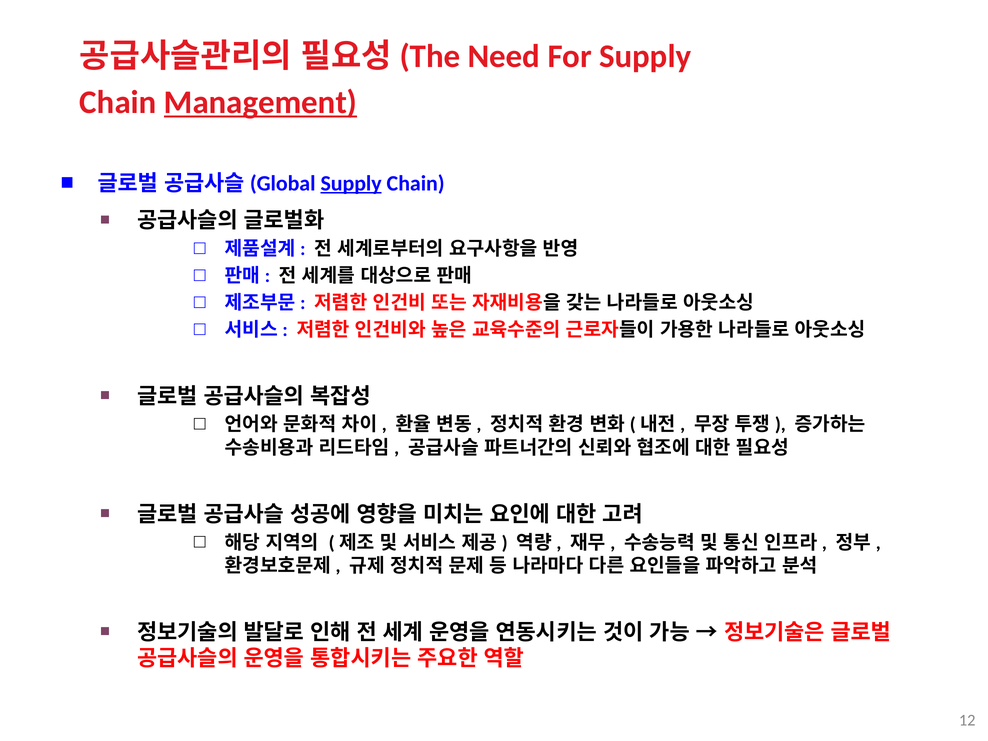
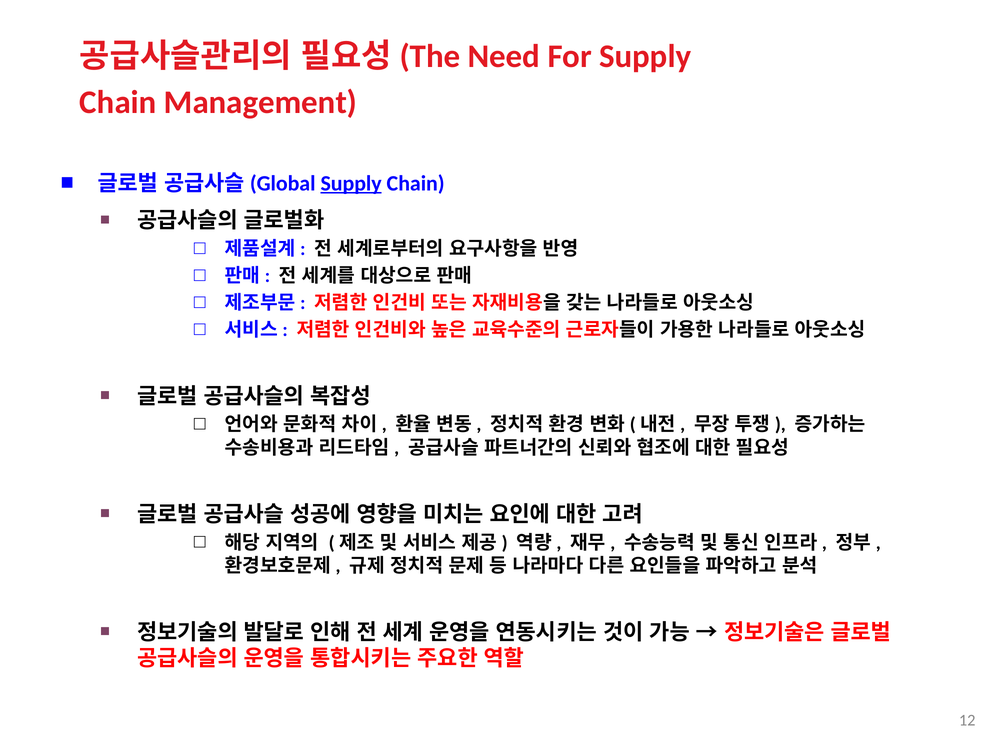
Management underline: present -> none
